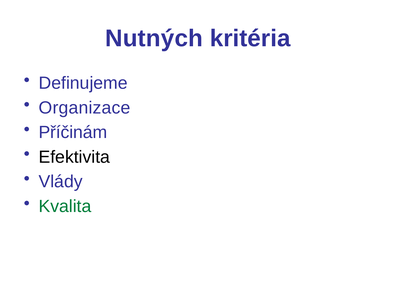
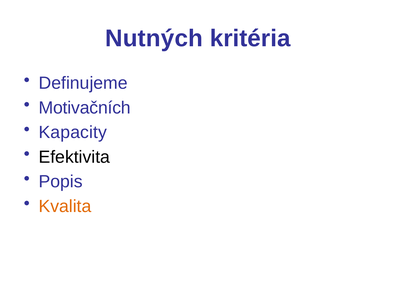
Organizace: Organizace -> Motivačních
Příčinám: Příčinám -> Kapacity
Vlády: Vlády -> Popis
Kvalita colour: green -> orange
